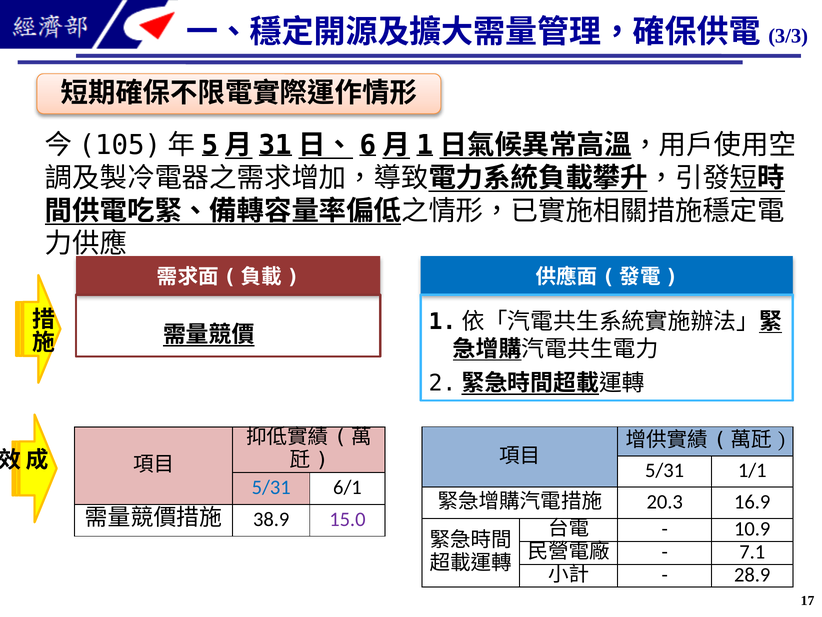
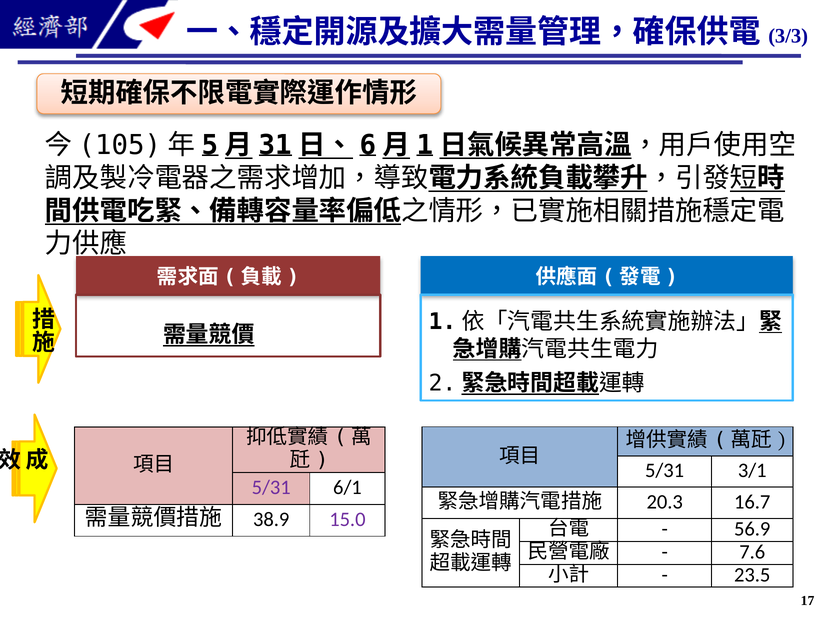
1/1: 1/1 -> 3/1
5/31 at (271, 487) colour: blue -> purple
16.9: 16.9 -> 16.7
10.9: 10.9 -> 56.9
7.1: 7.1 -> 7.6
28.9: 28.9 -> 23.5
